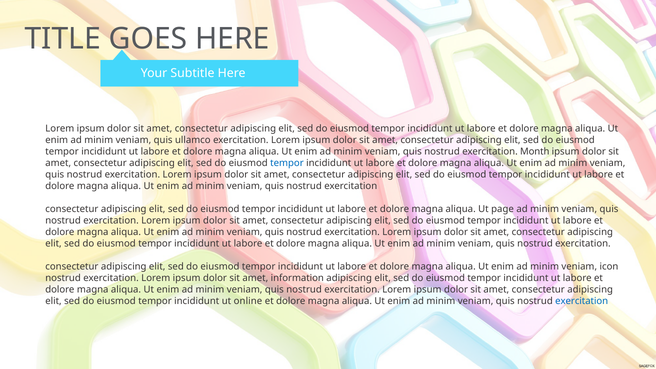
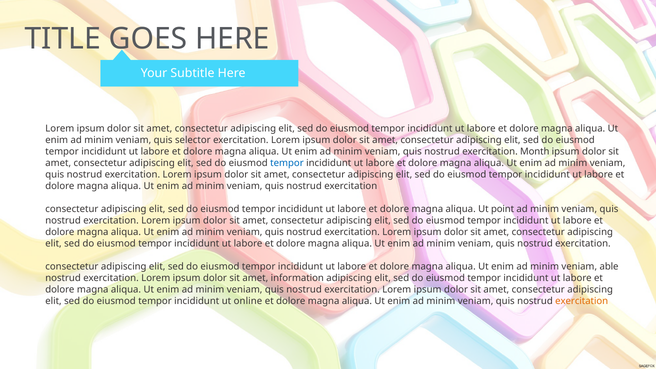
ullamco: ullamco -> selector
page: page -> point
icon: icon -> able
exercitation at (582, 301) colour: blue -> orange
